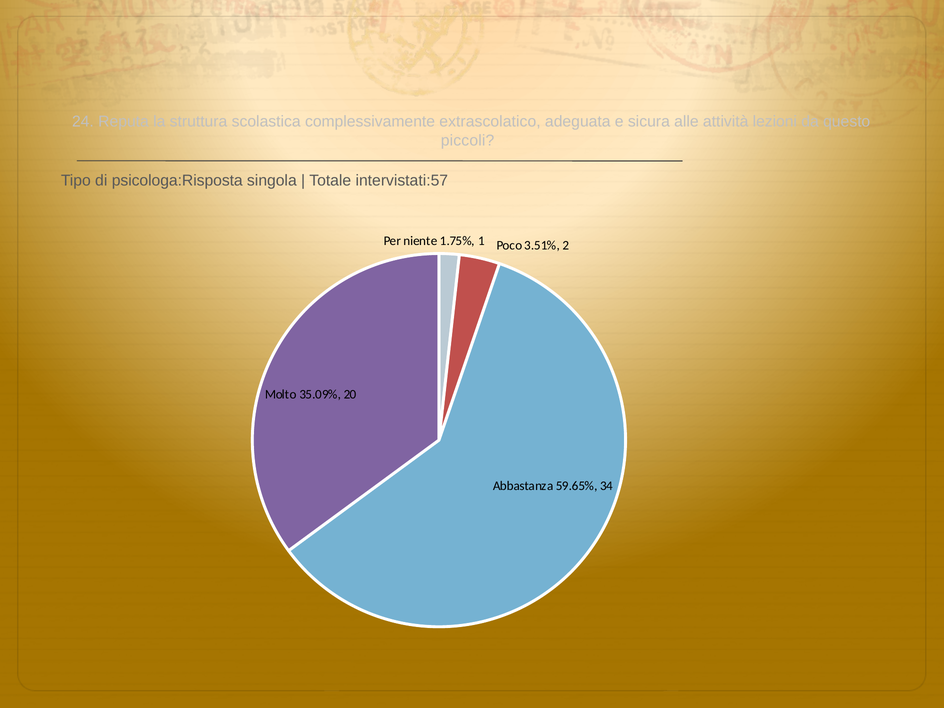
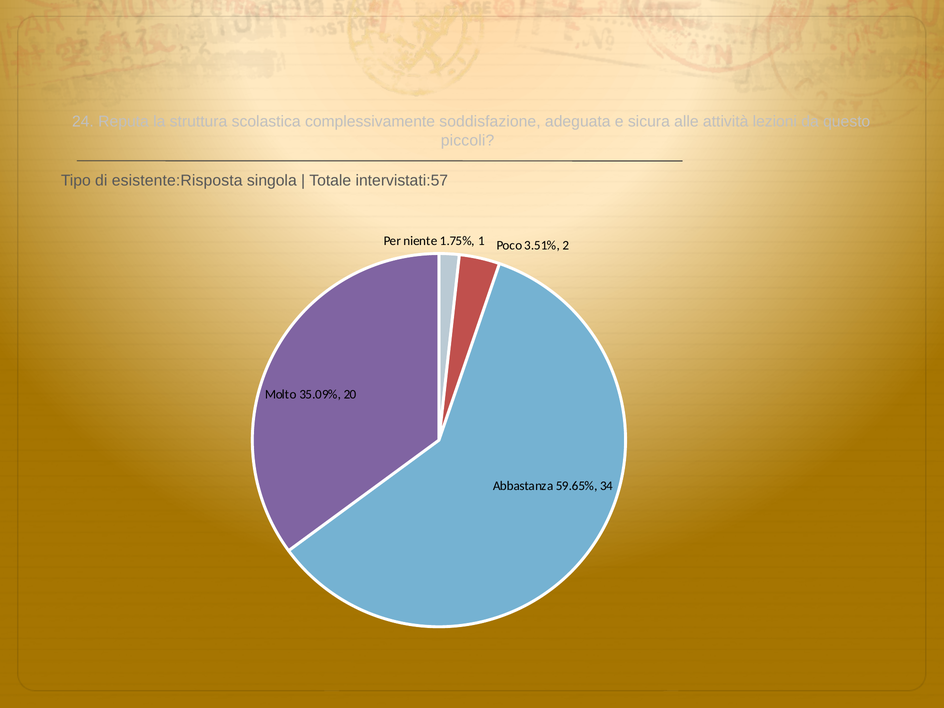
extrascolatico: extrascolatico -> soddisfazione
psicologa:Risposta: psicologa:Risposta -> esistente:Risposta
